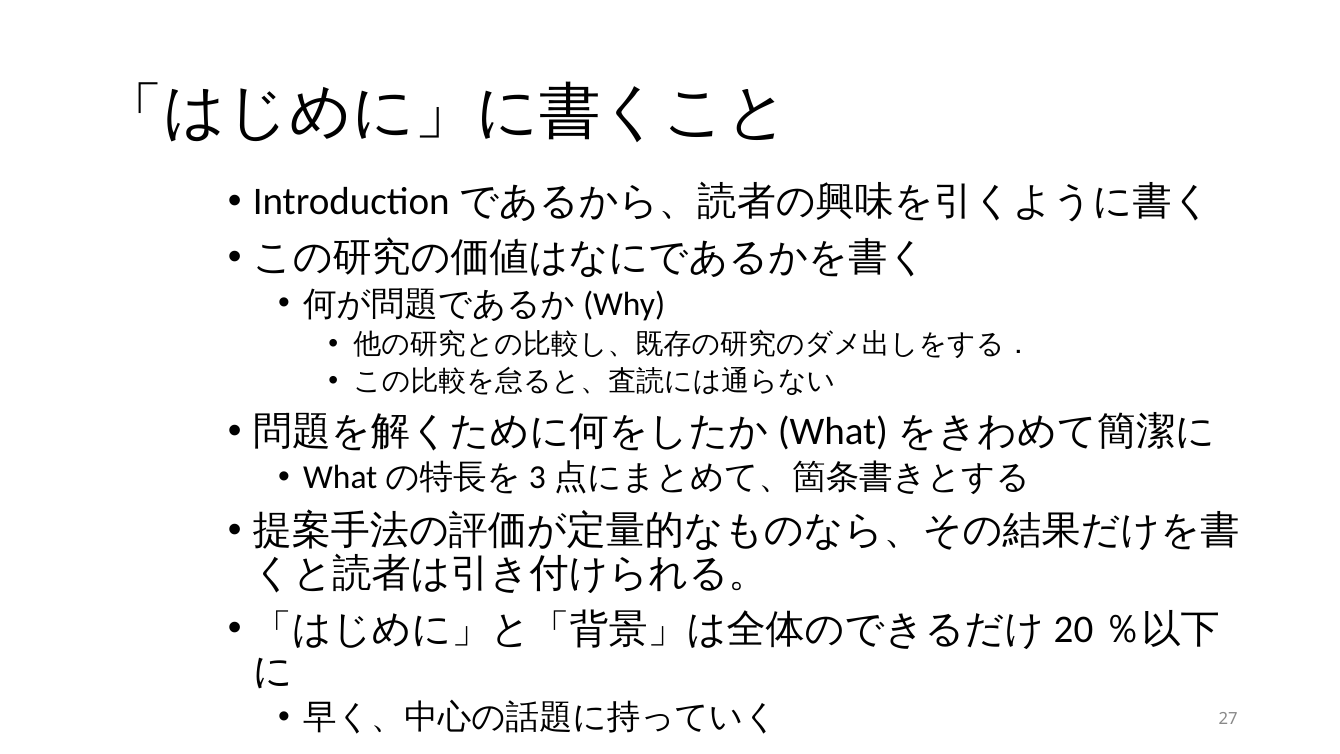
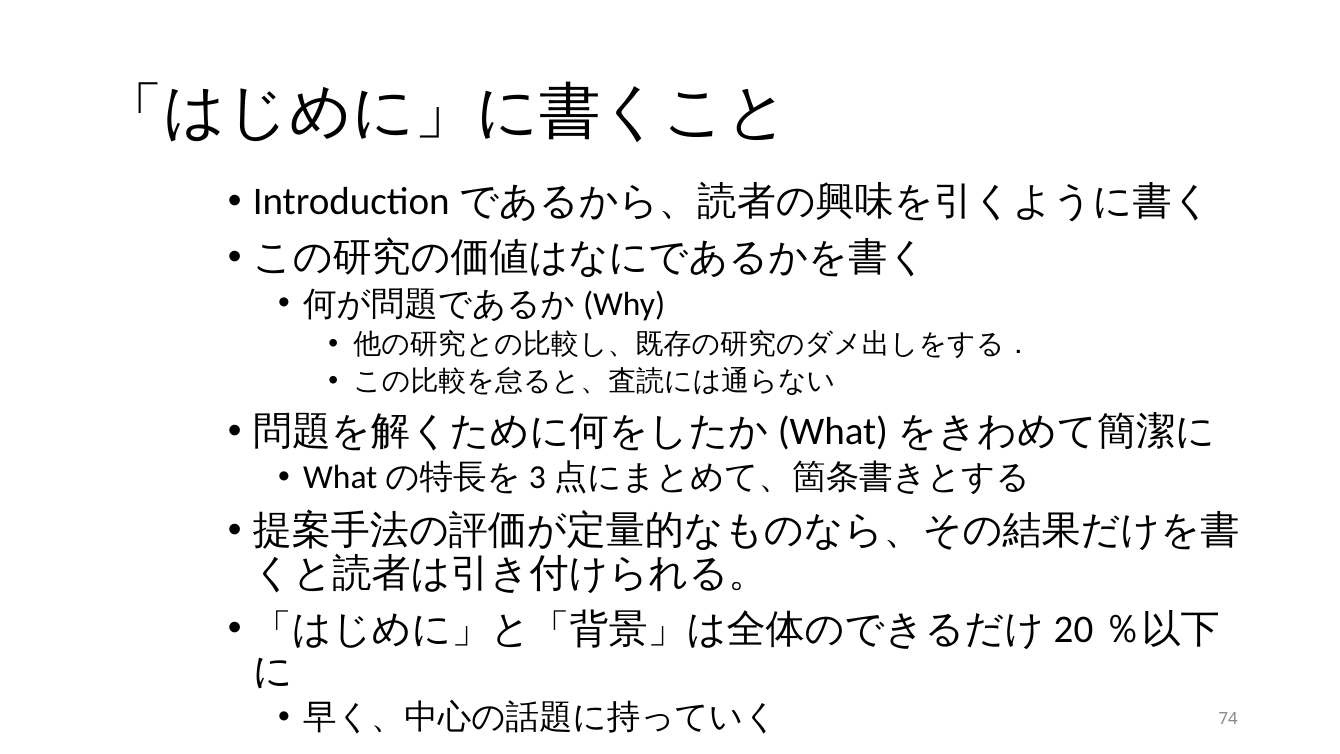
27: 27 -> 74
